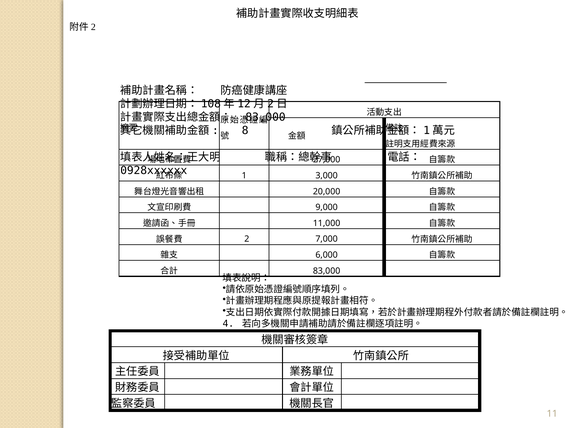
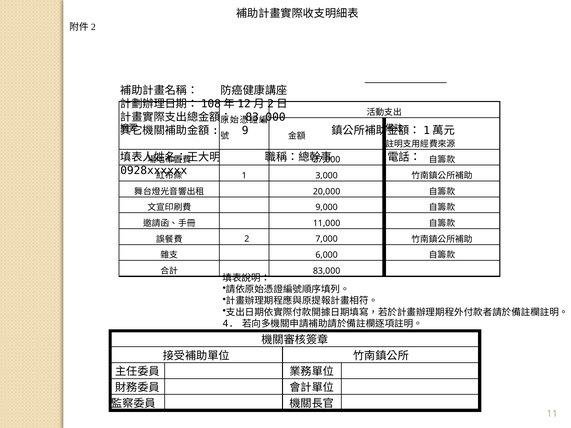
8: 8 -> 9
